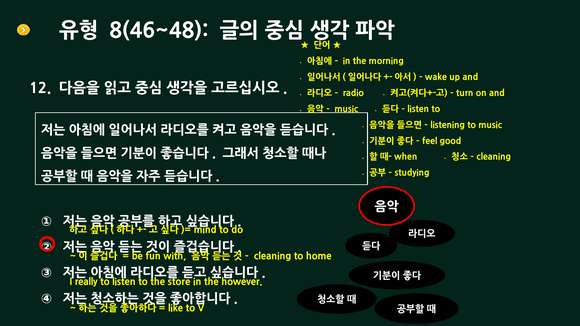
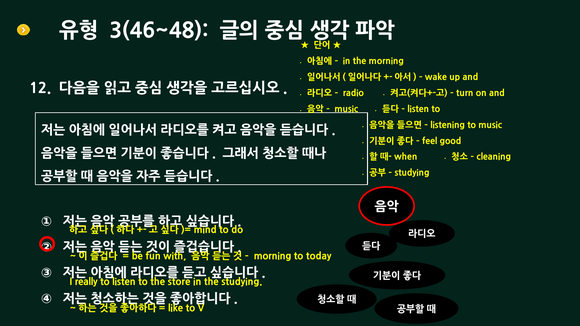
8(46~48: 8(46~48 -> 3(46~48
cleaning at (273, 256): cleaning -> morning
home: home -> today
the however: however -> studying
